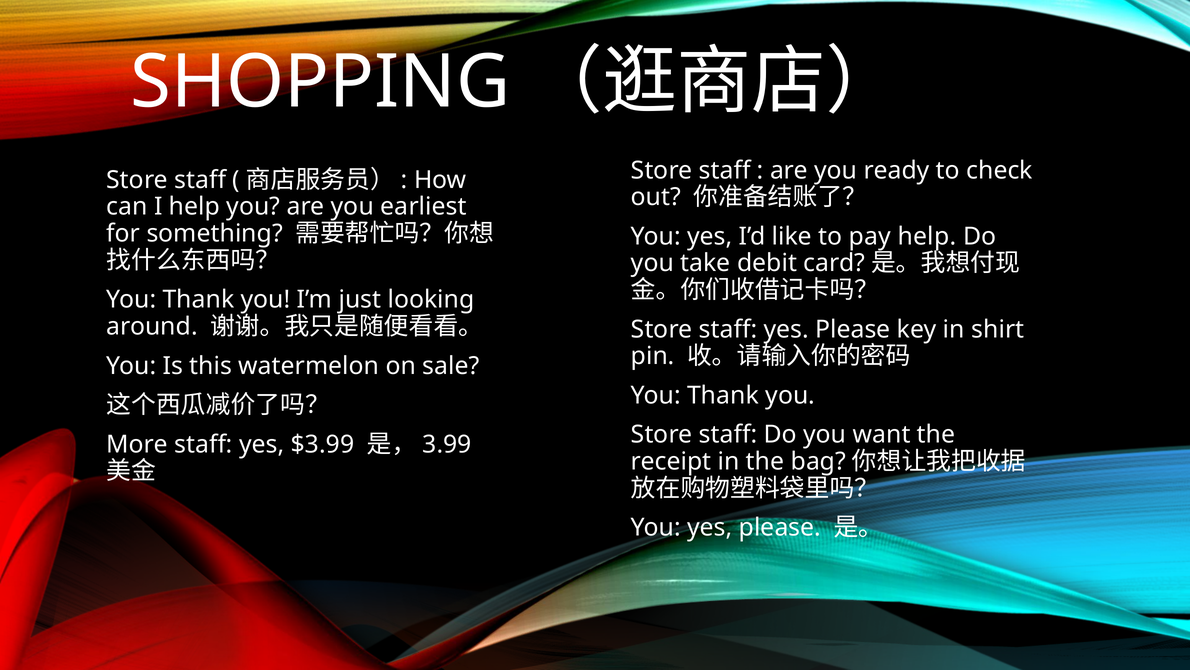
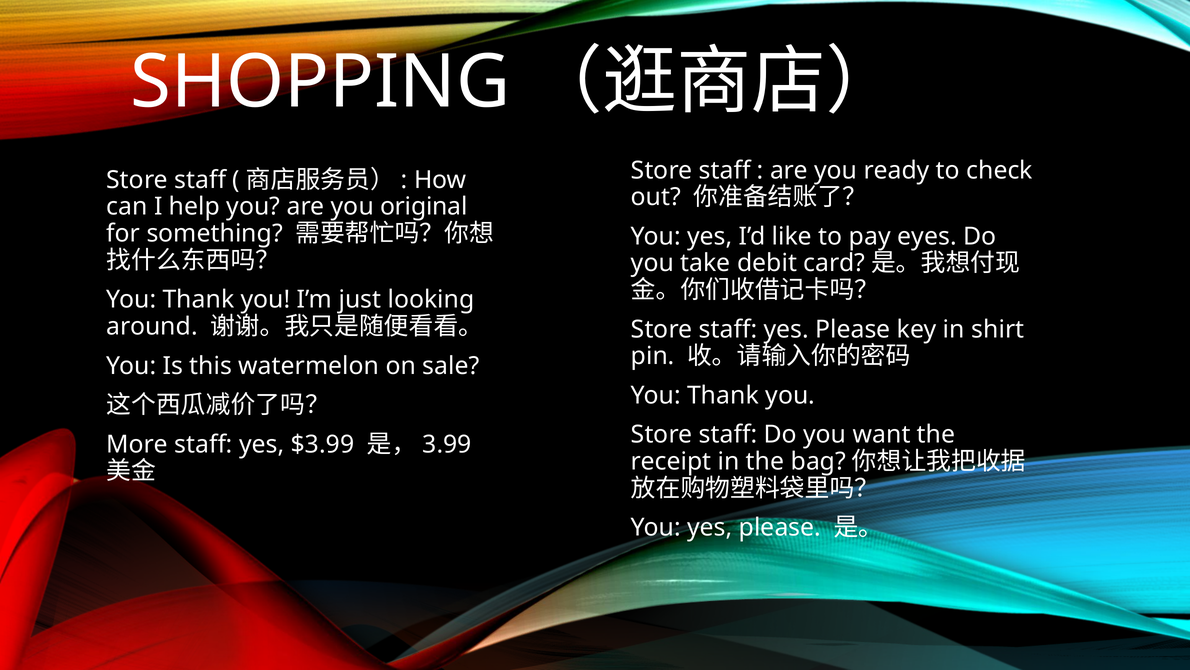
earliest: earliest -> original
pay help: help -> eyes
